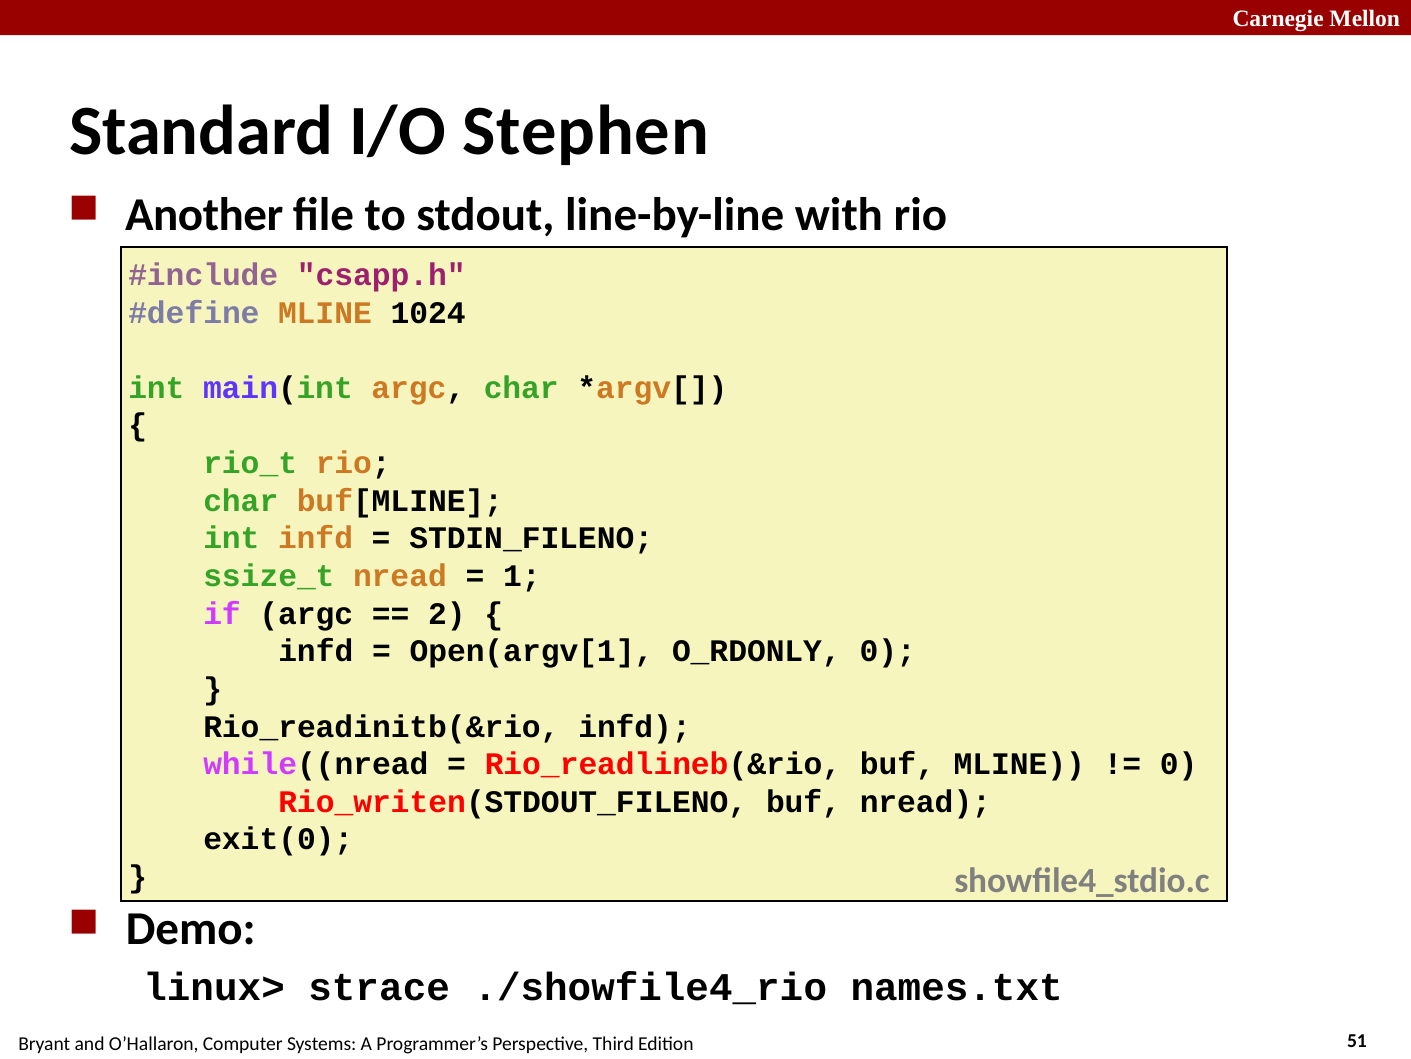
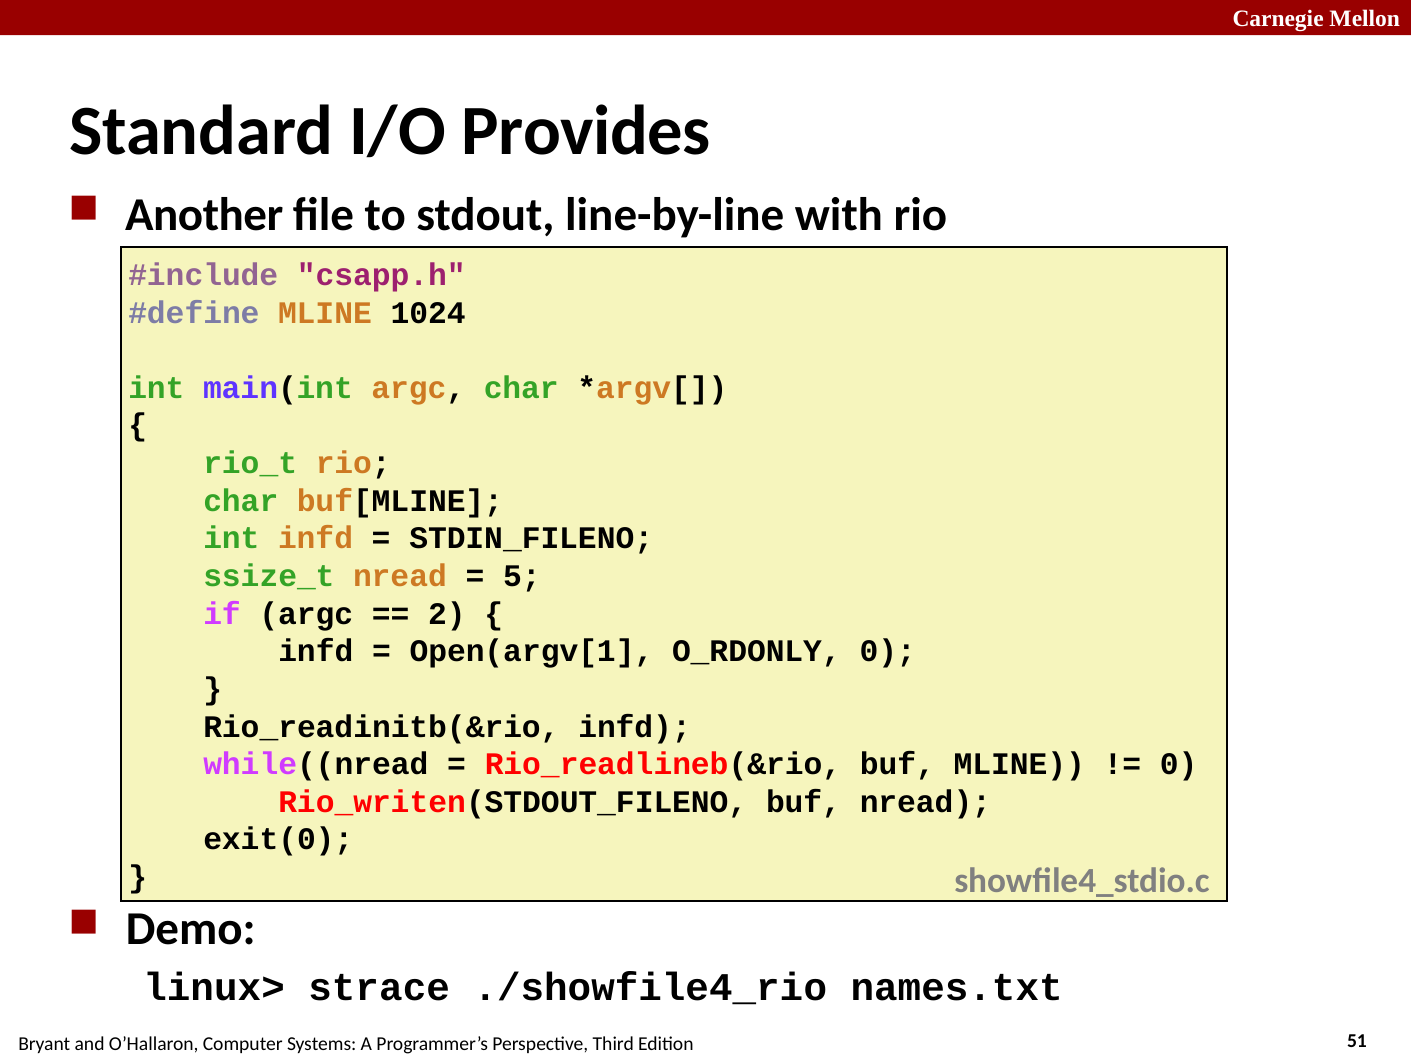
Stephen: Stephen -> Provides
1: 1 -> 5
